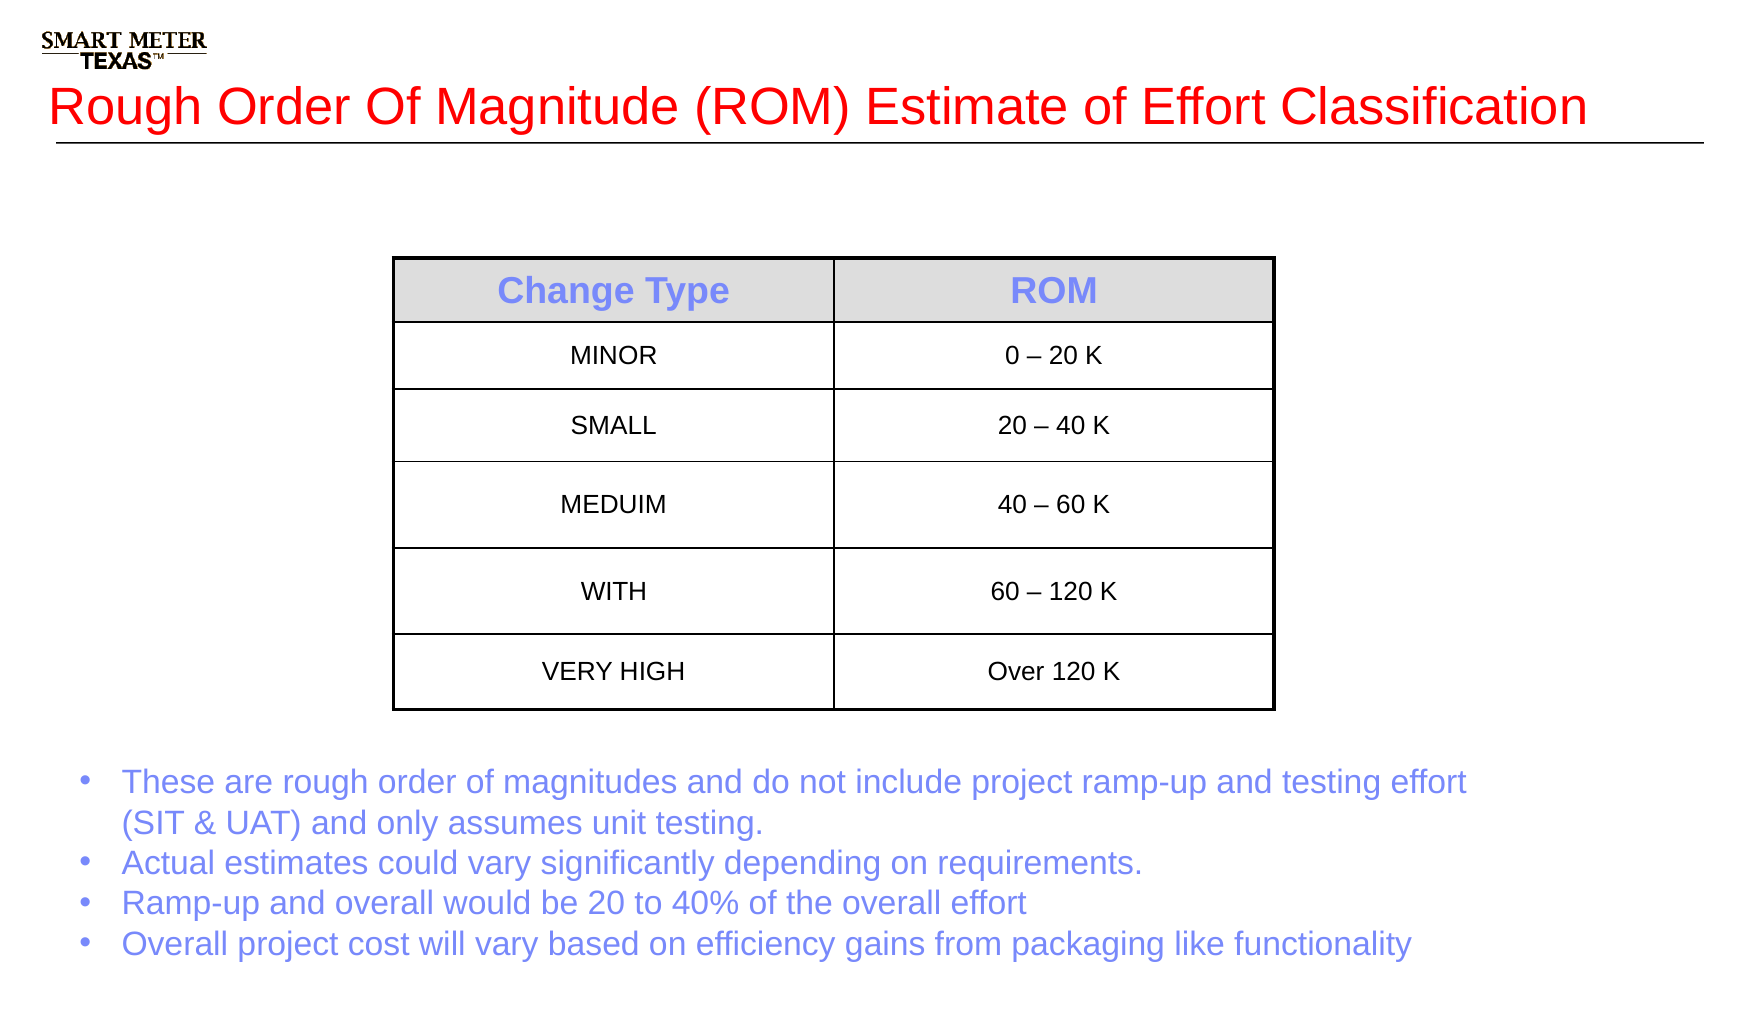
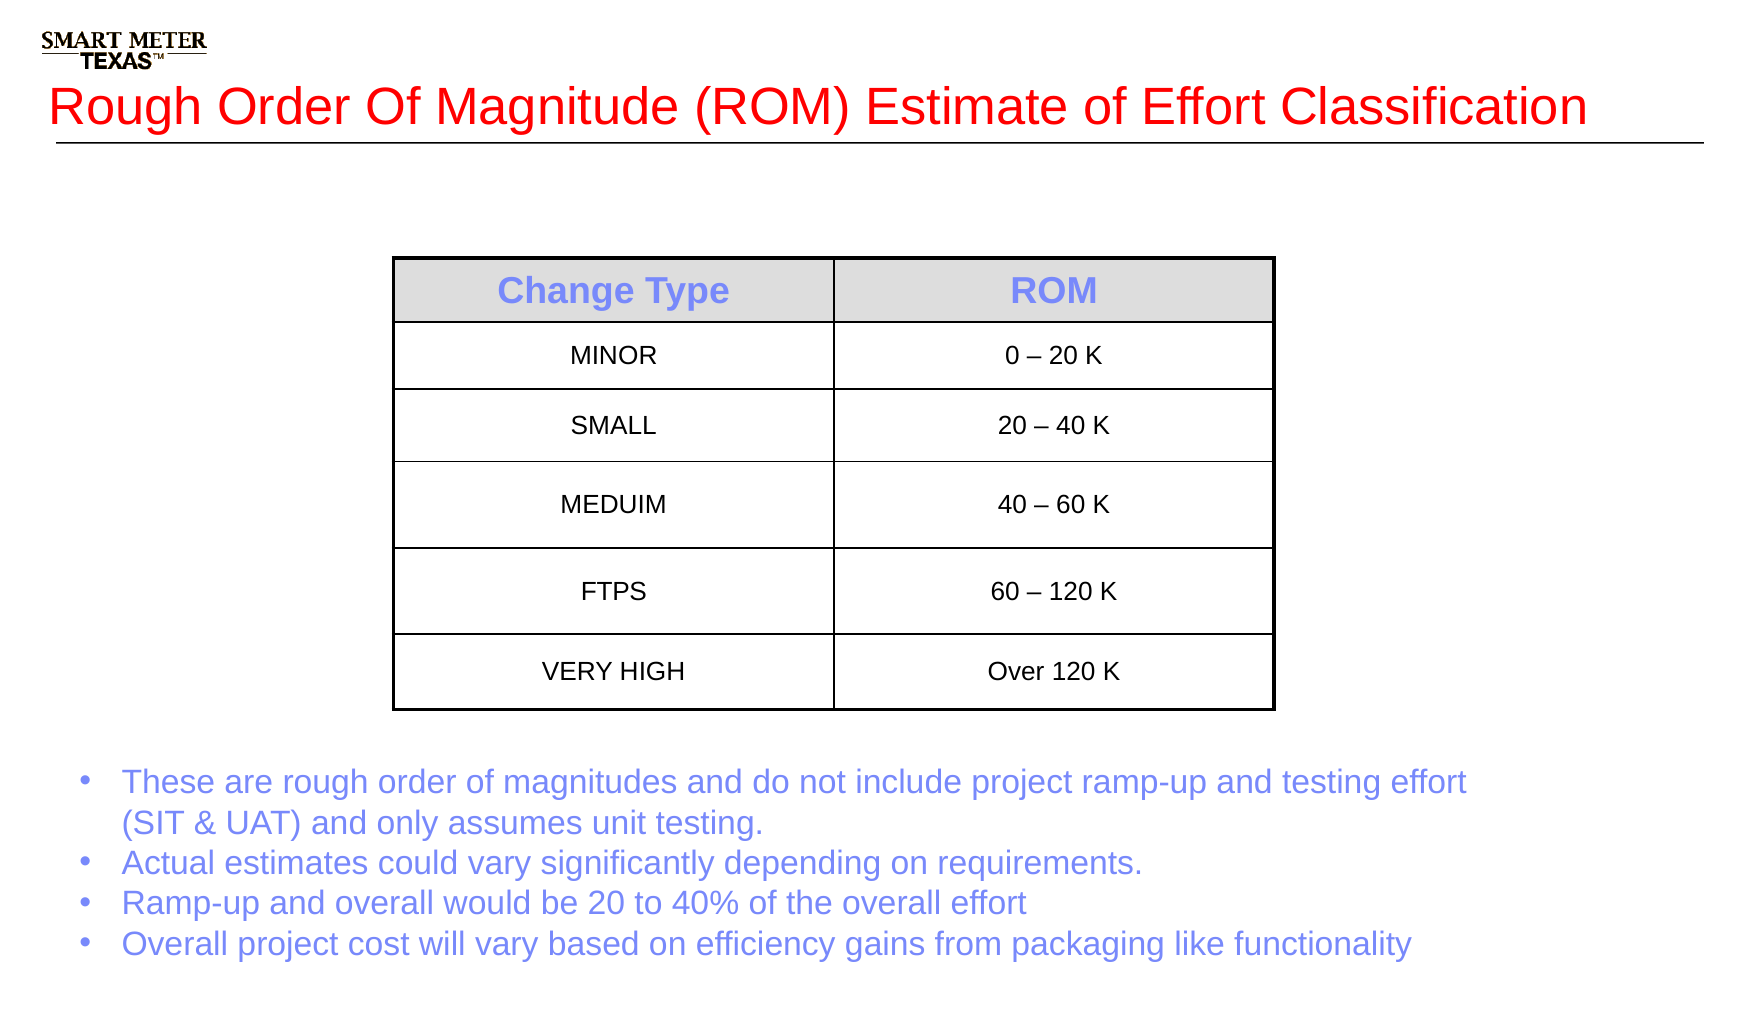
WITH: WITH -> FTPS
